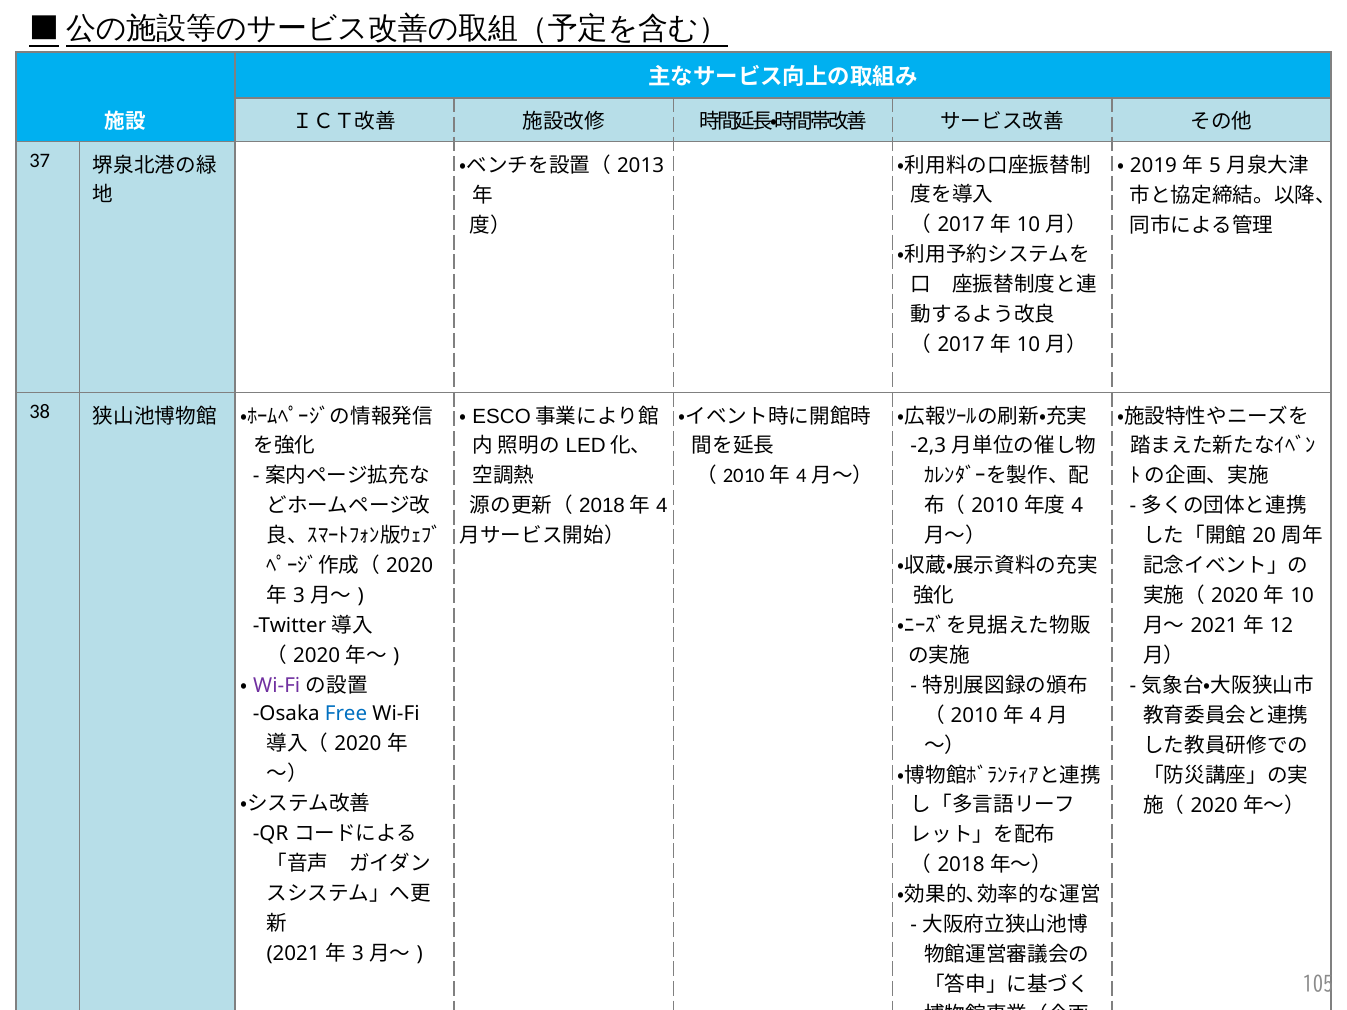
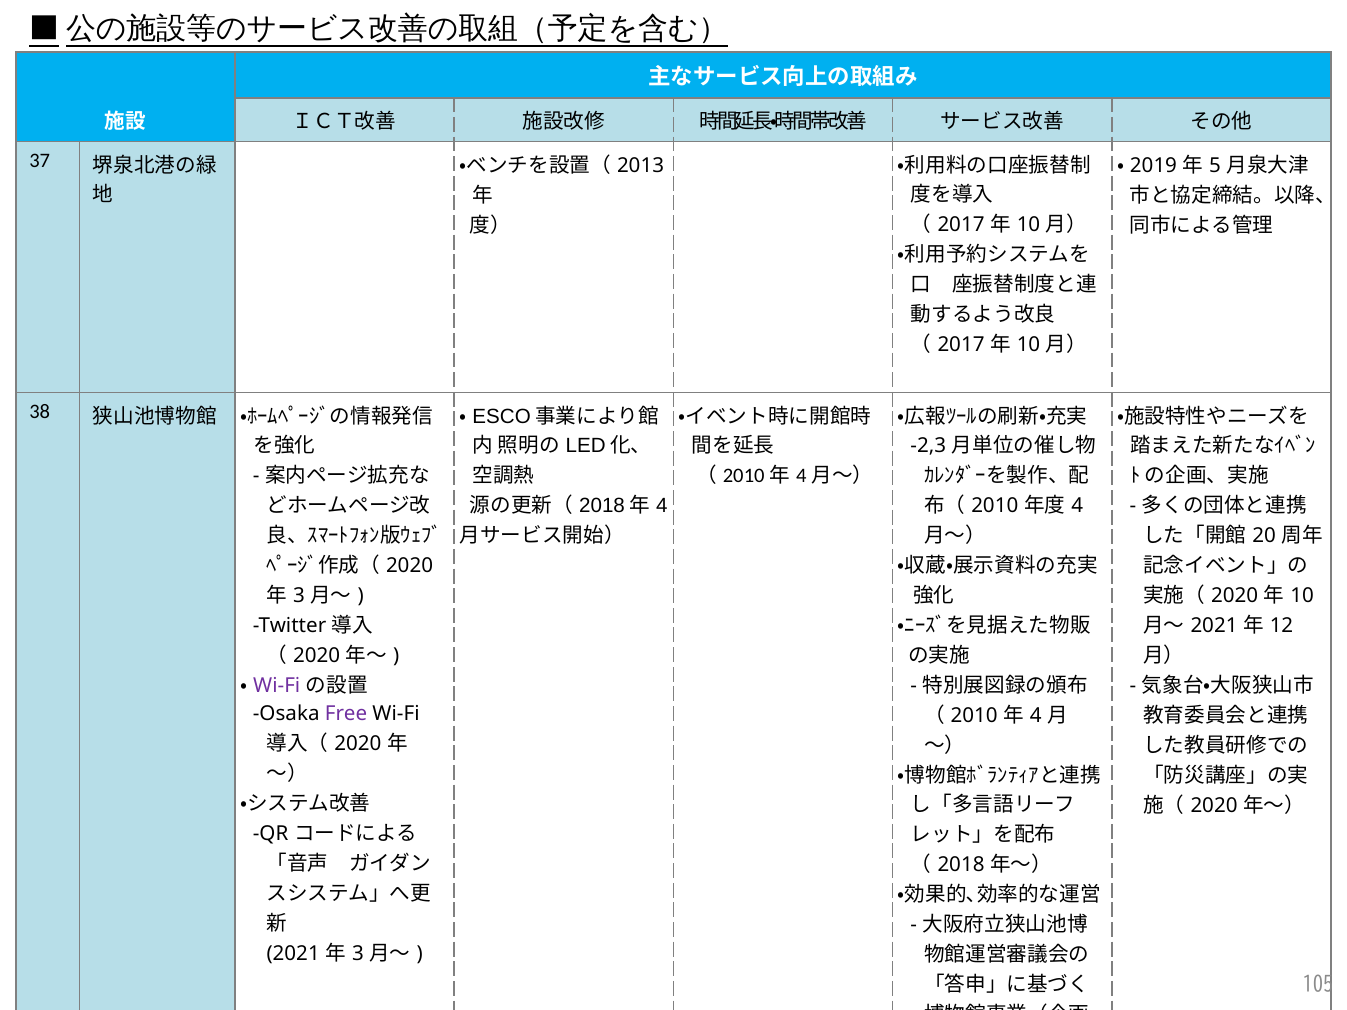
Free colour: blue -> purple
